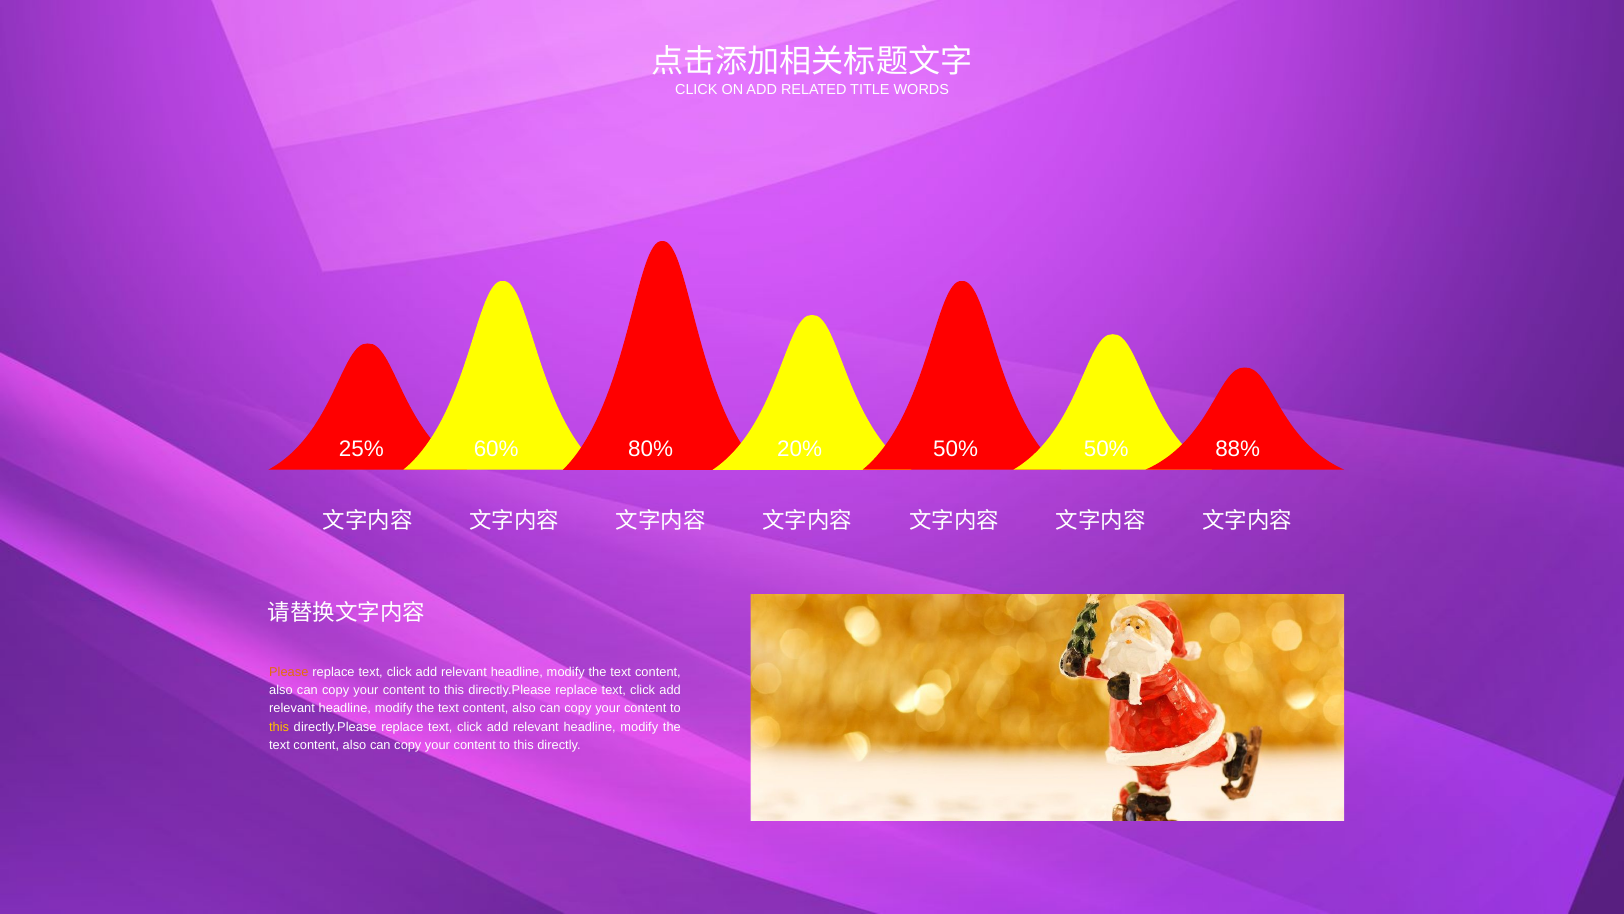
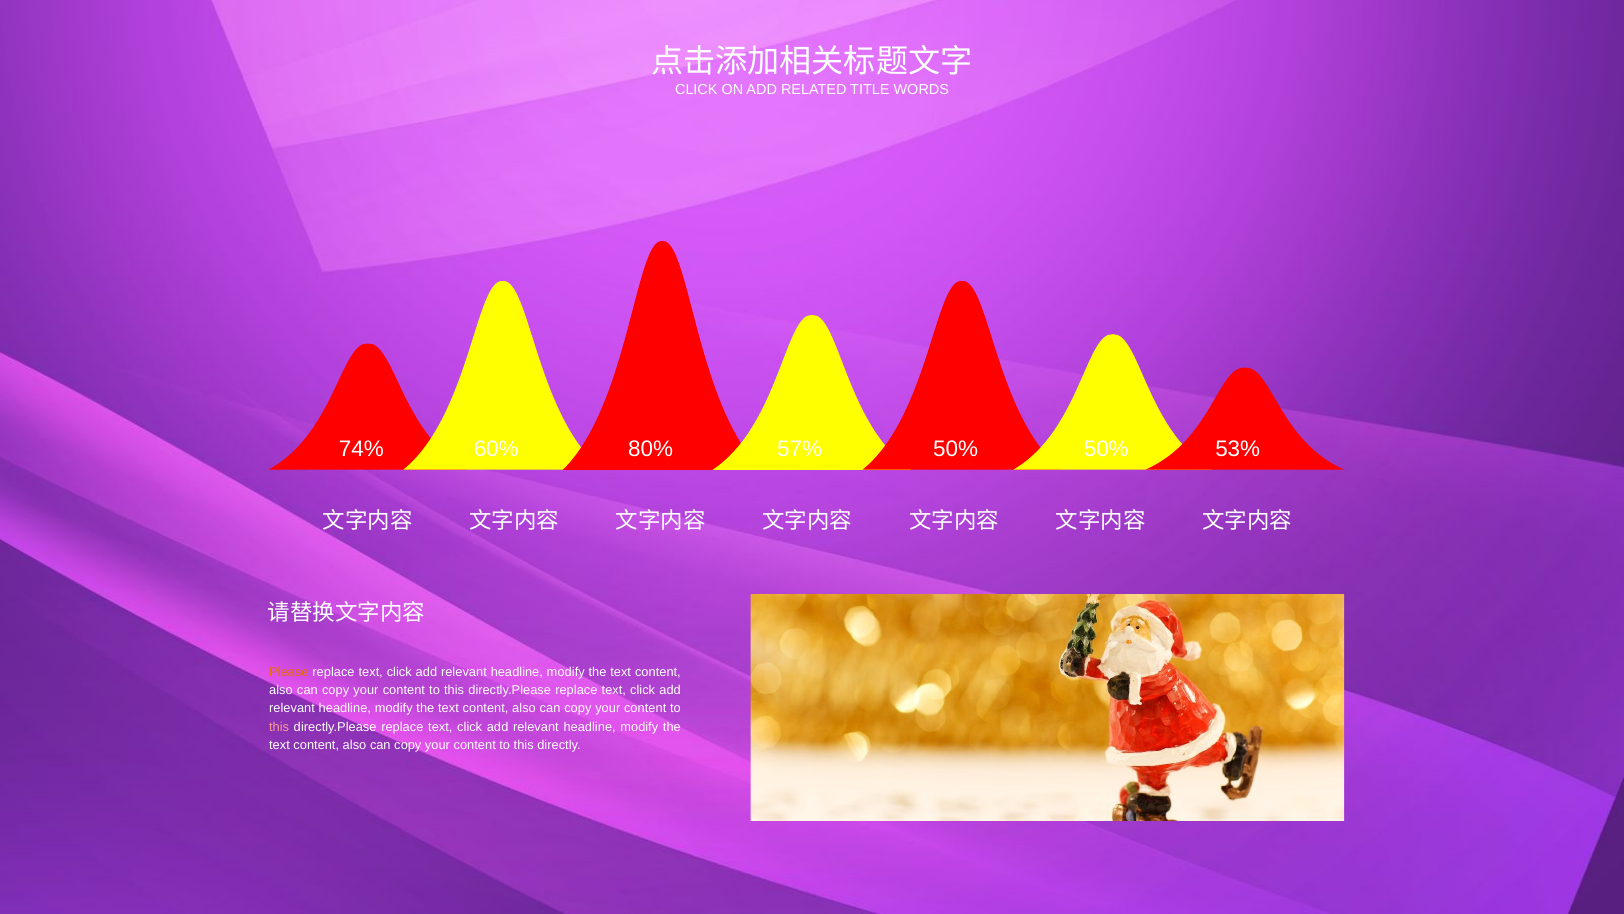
25%: 25% -> 74%
20%: 20% -> 57%
88%: 88% -> 53%
this at (279, 727) colour: yellow -> pink
